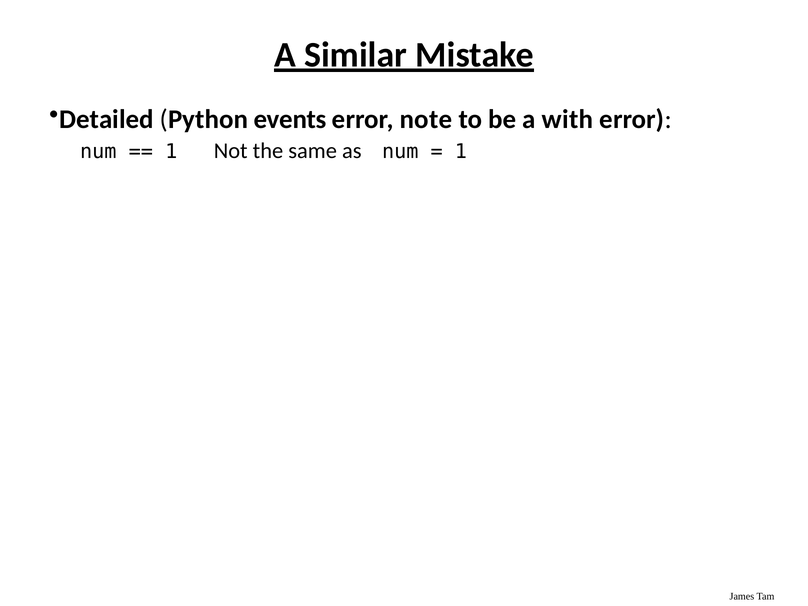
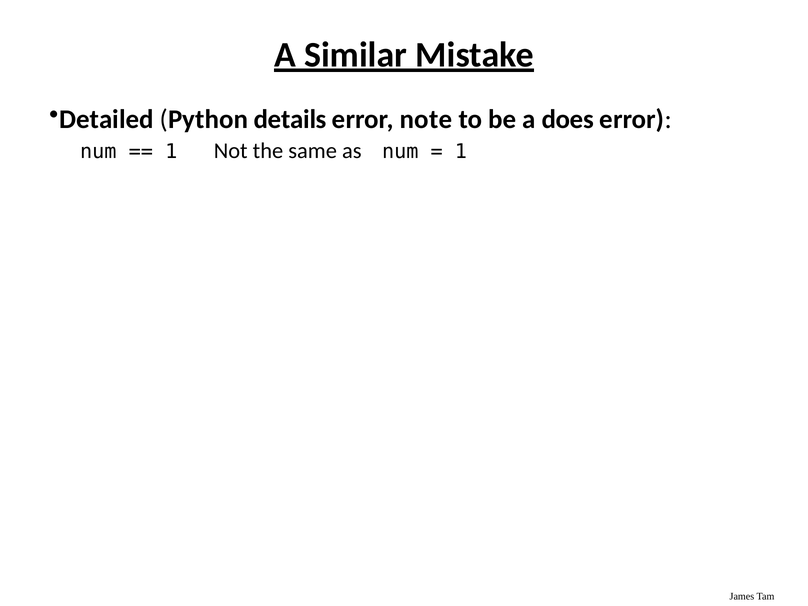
events: events -> details
with: with -> does
